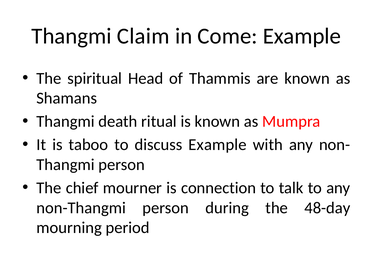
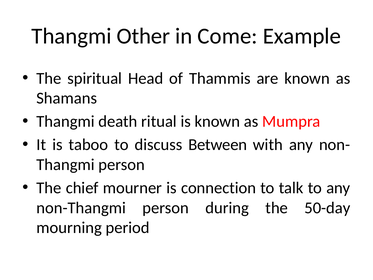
Claim: Claim -> Other
discuss Example: Example -> Between
48-day: 48-day -> 50-day
